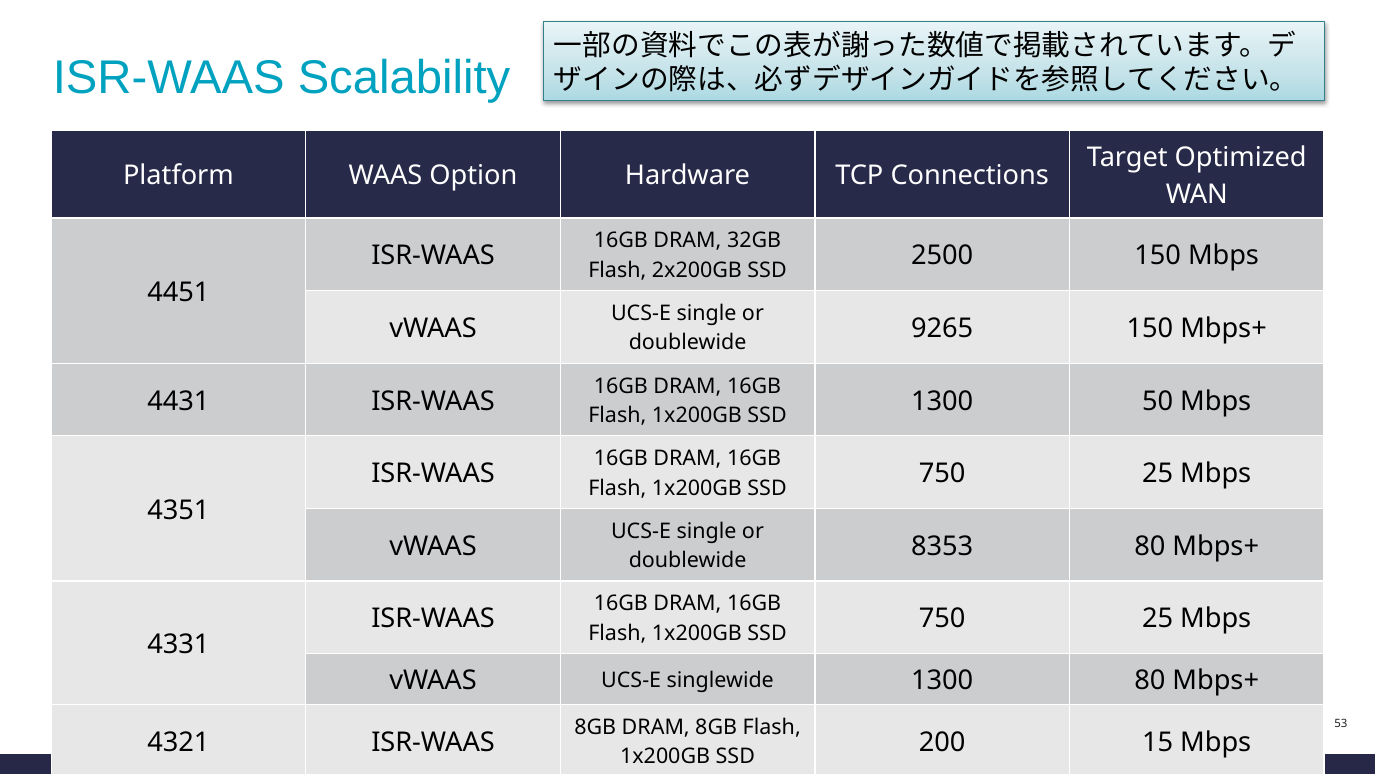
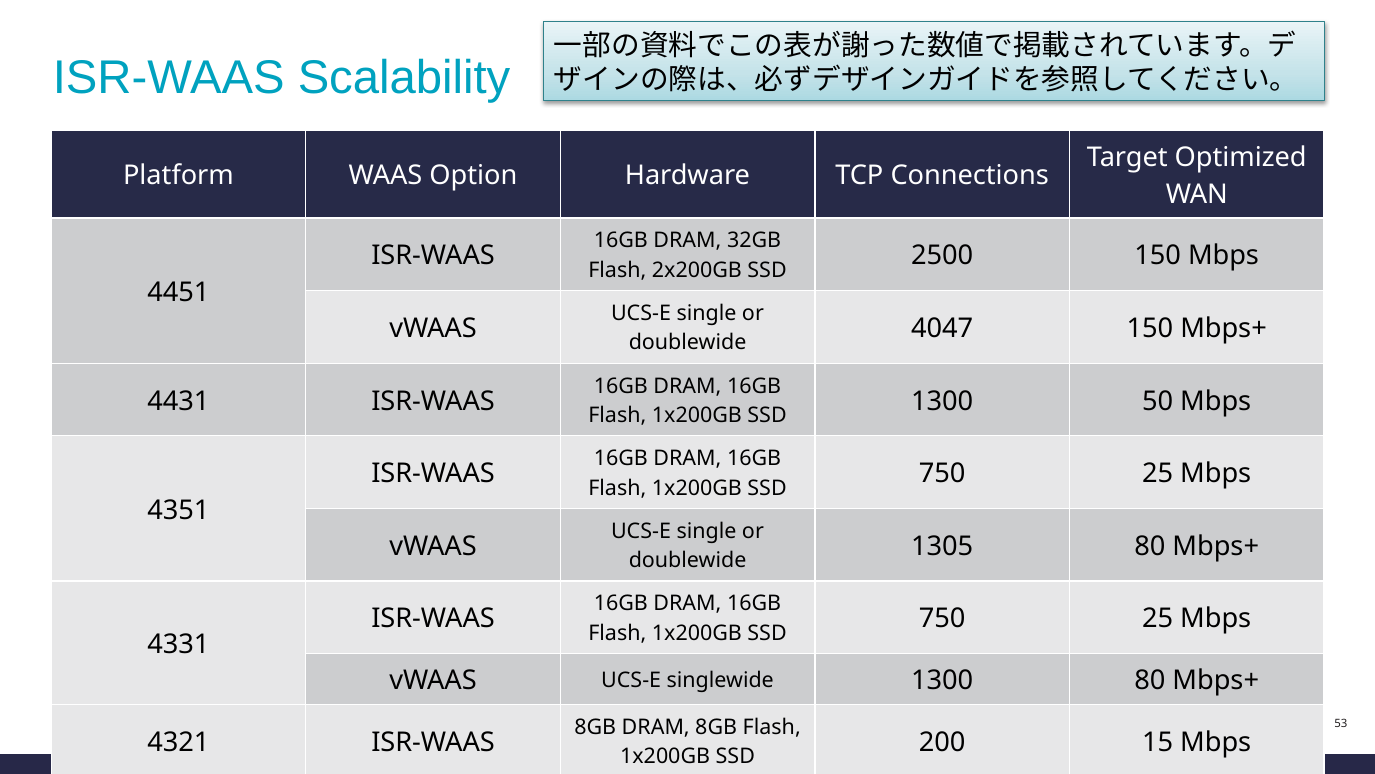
9265: 9265 -> 4047
8353: 8353 -> 1305
